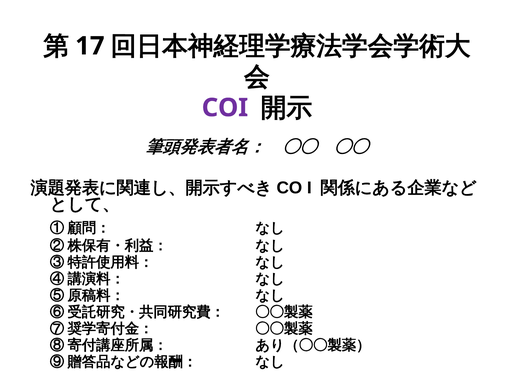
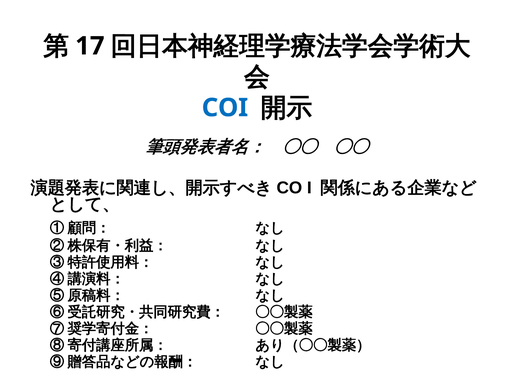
COI colour: purple -> blue
